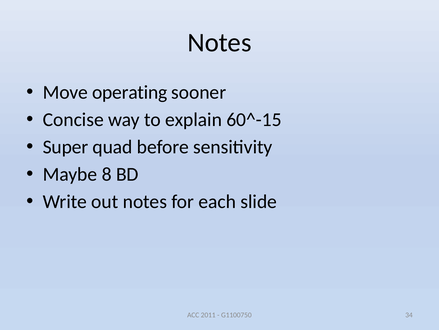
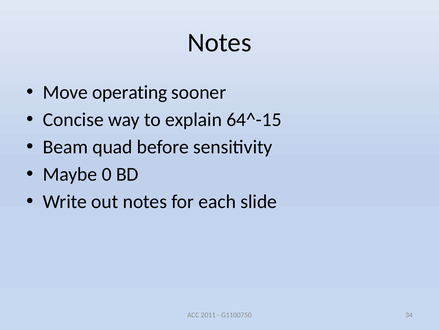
60^-15: 60^-15 -> 64^-15
Super: Super -> Beam
8: 8 -> 0
